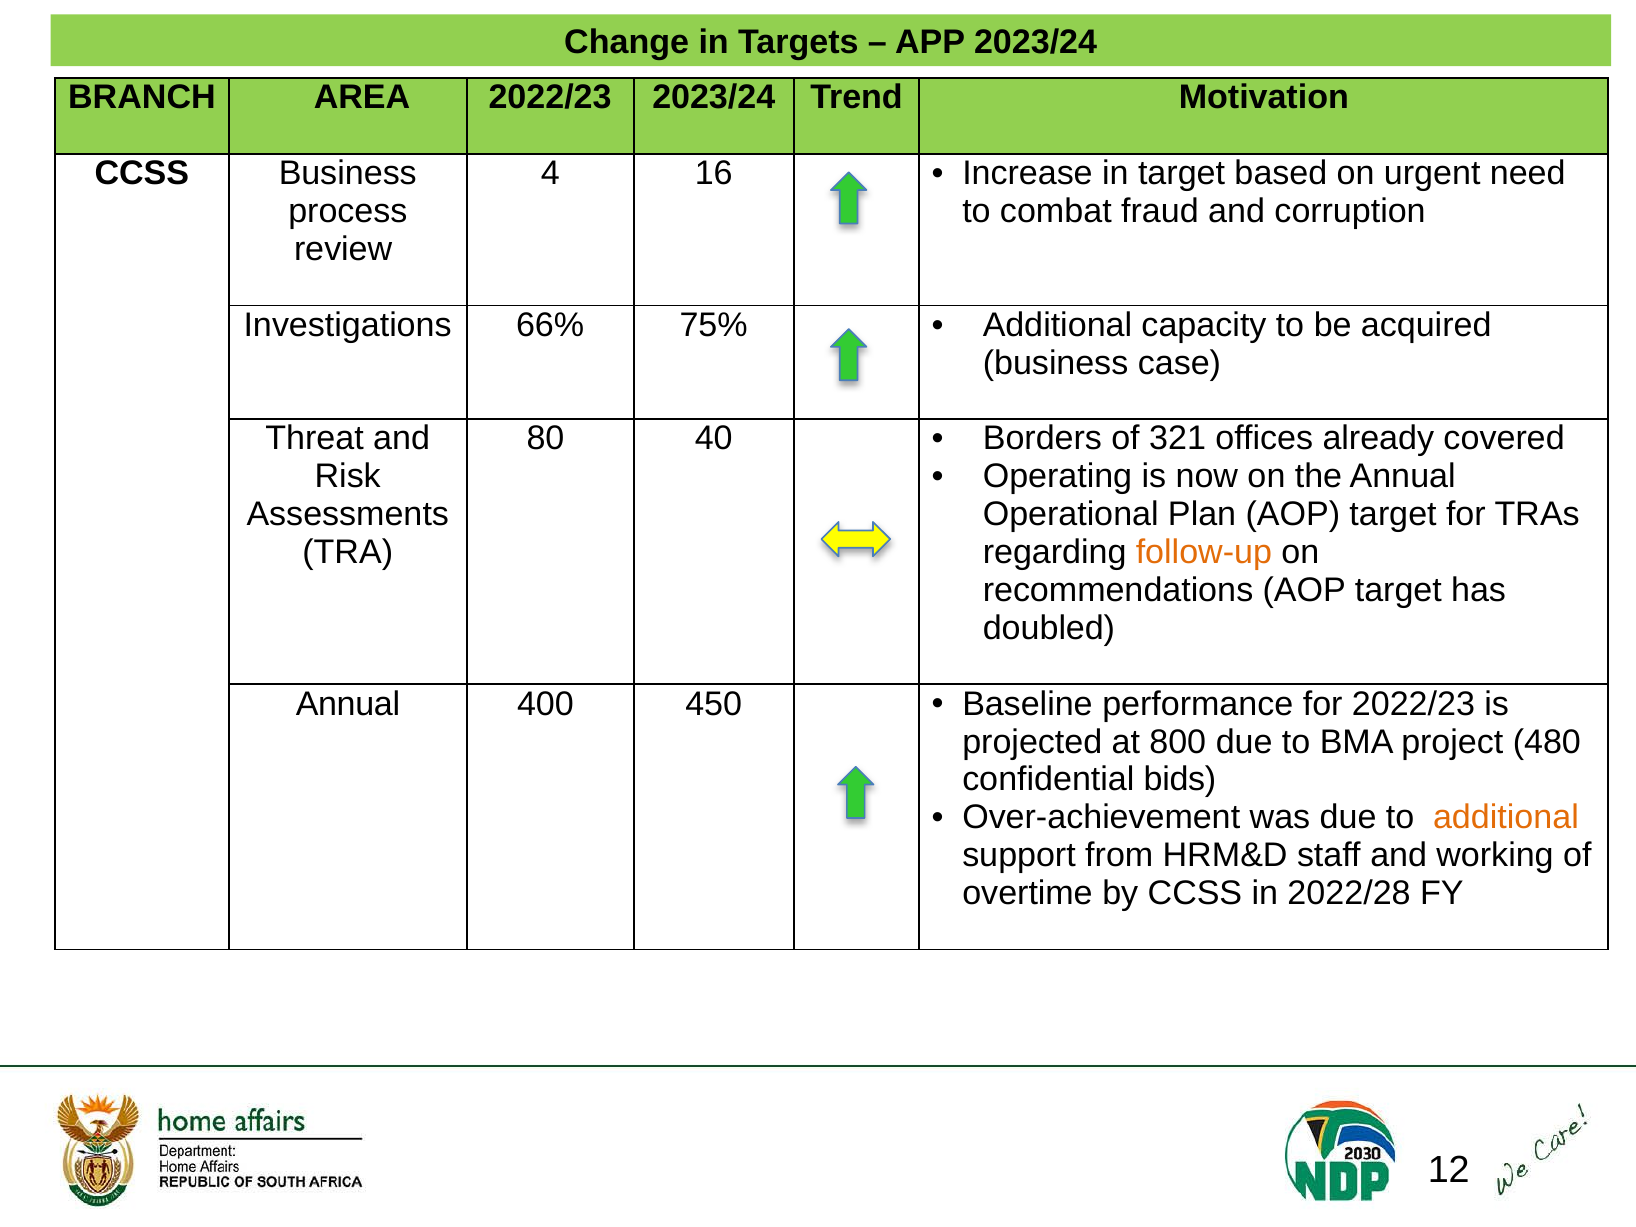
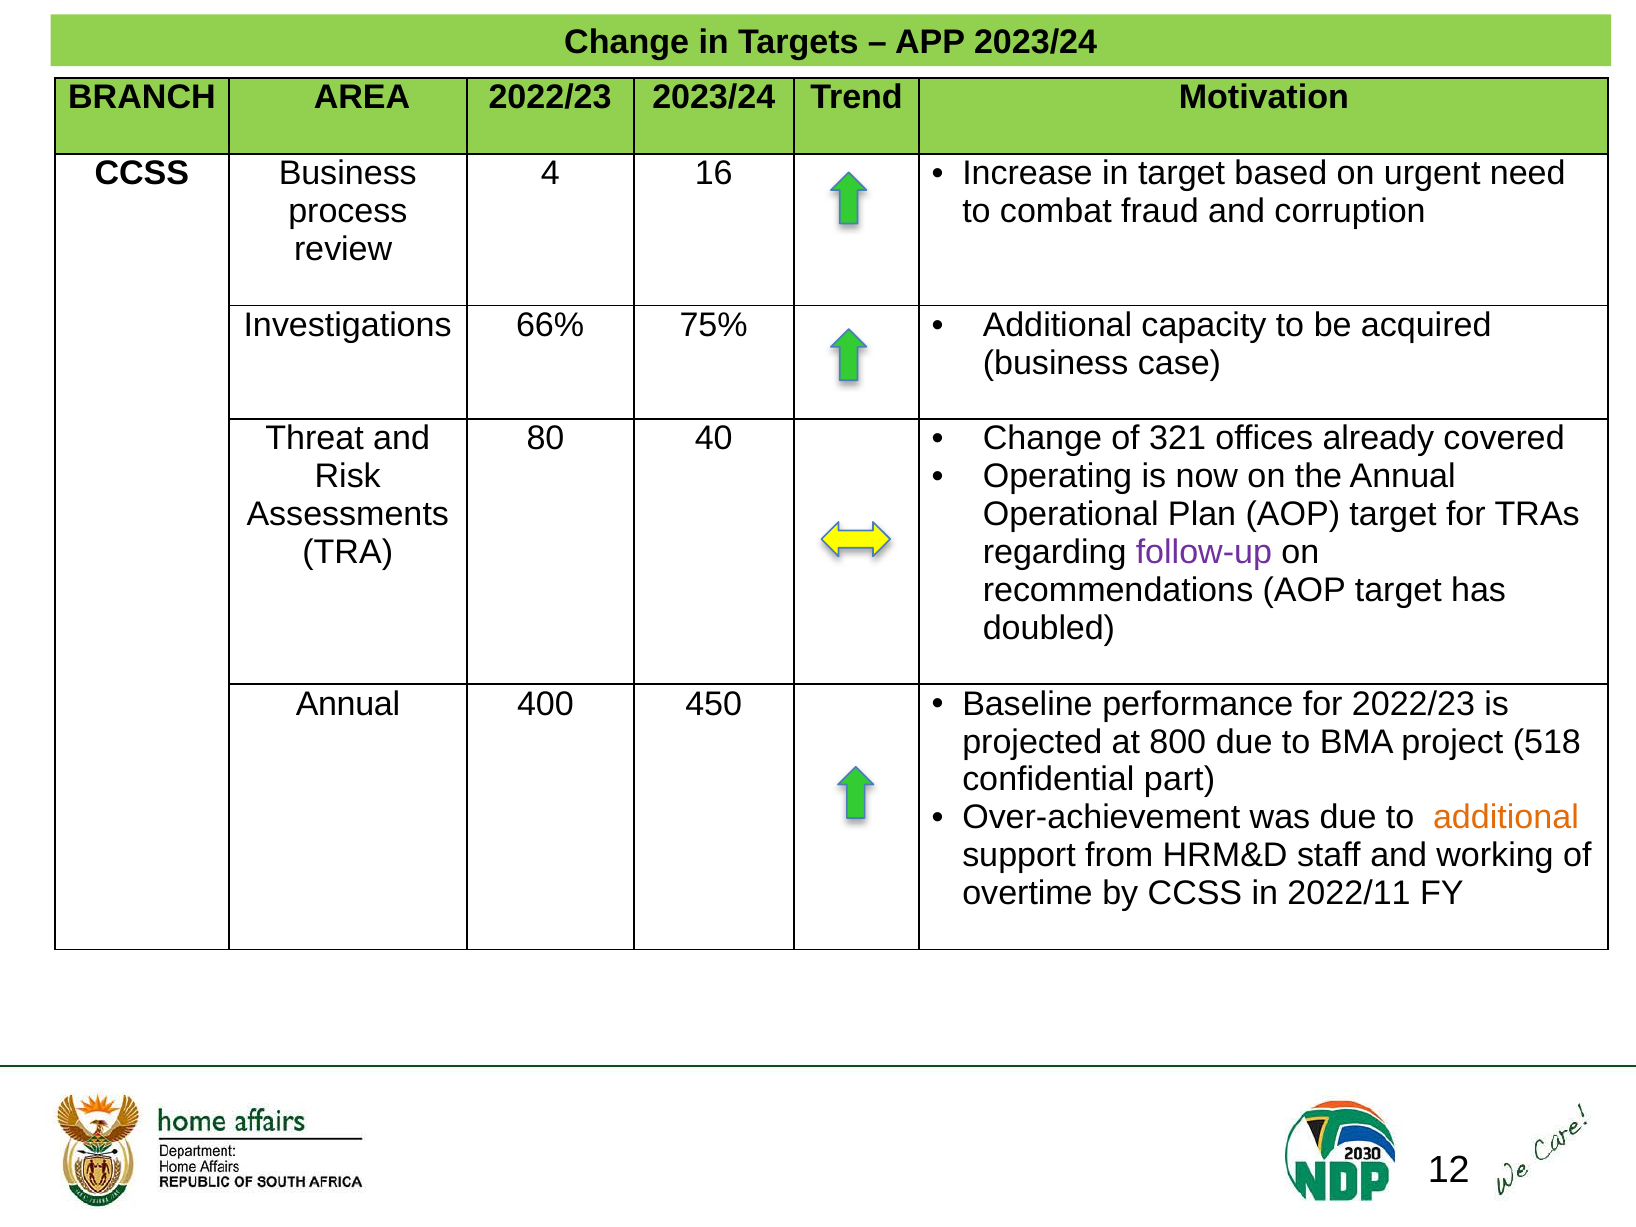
Borders at (1042, 439): Borders -> Change
follow-up colour: orange -> purple
480: 480 -> 518
bids: bids -> part
2022/28: 2022/28 -> 2022/11
